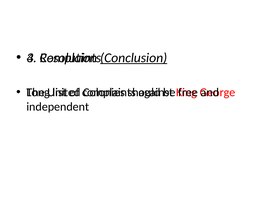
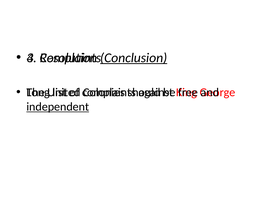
independent underline: none -> present
